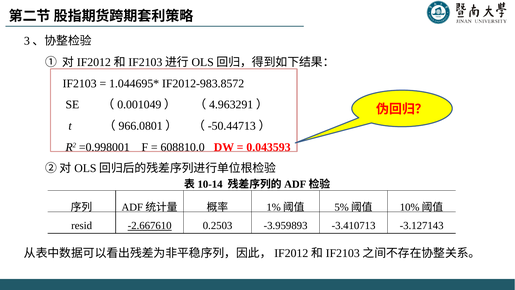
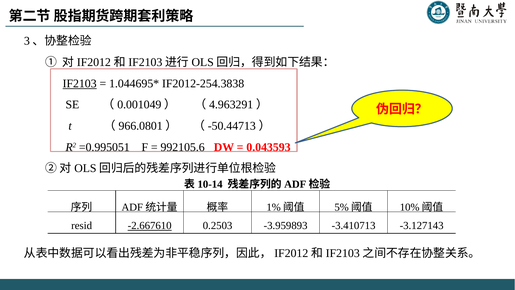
IF2103 underline: none -> present
IF2012-983.8572: IF2012-983.8572 -> IF2012-254.3838
=0.998001: =0.998001 -> =0.995051
608810.0: 608810.0 -> 992105.6
